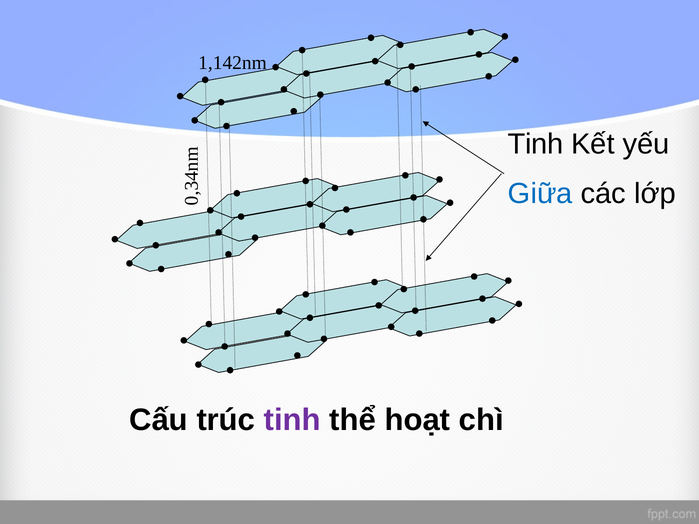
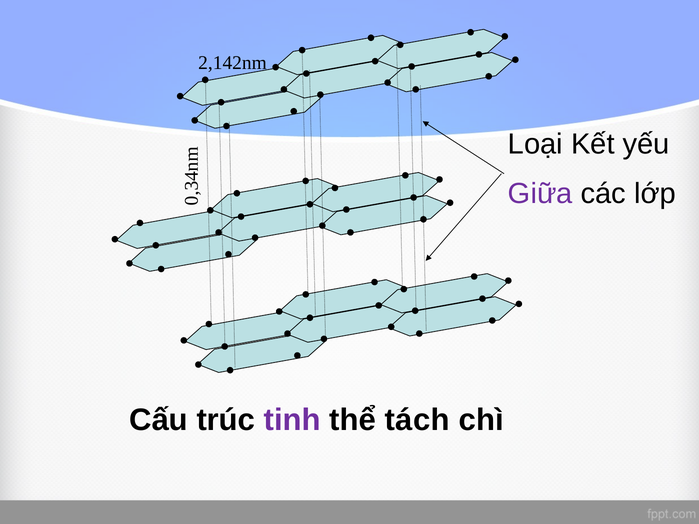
1,142nm: 1,142nm -> 2,142nm
Tinh at (536, 144): Tinh -> Loại
Giữa colour: blue -> purple
hoạt: hoạt -> tách
